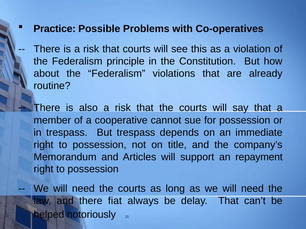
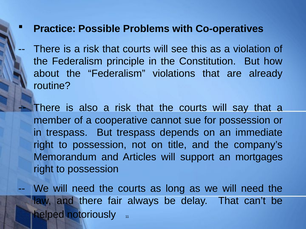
repayment: repayment -> mortgages
fiat: fiat -> fair
